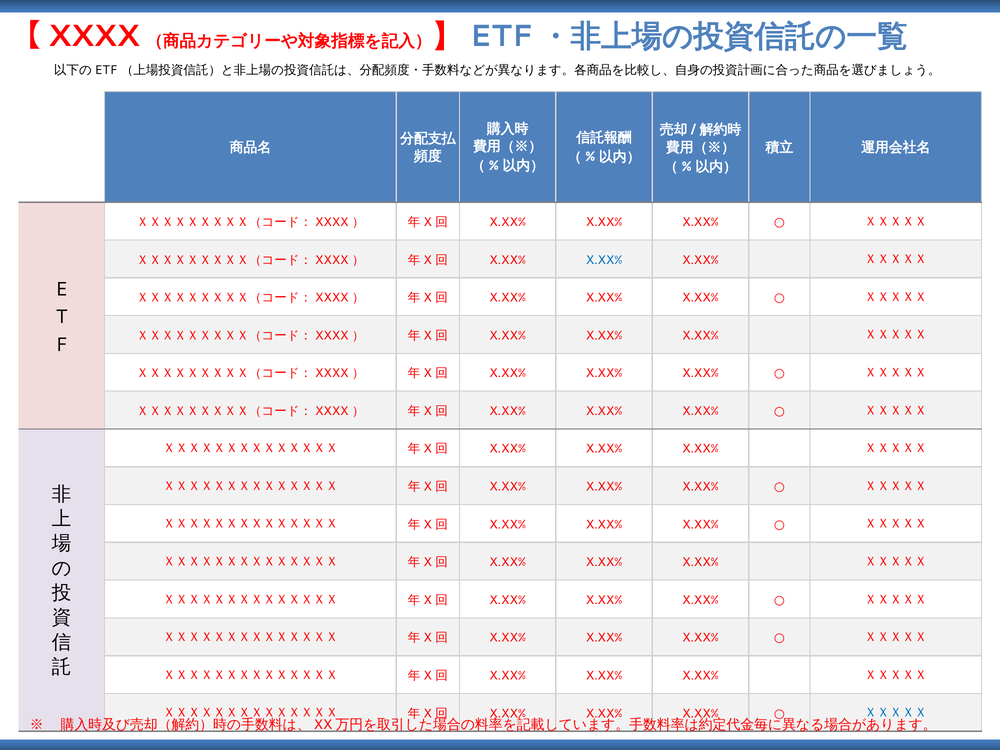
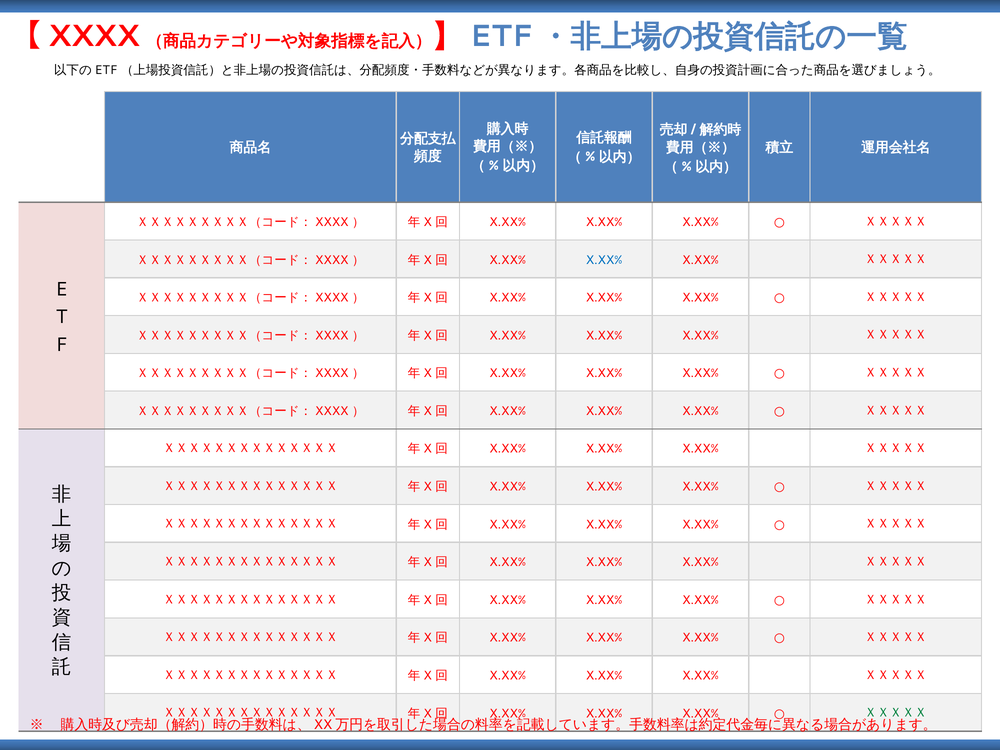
ＸＸＸＸＸ at (896, 713) colour: blue -> green
